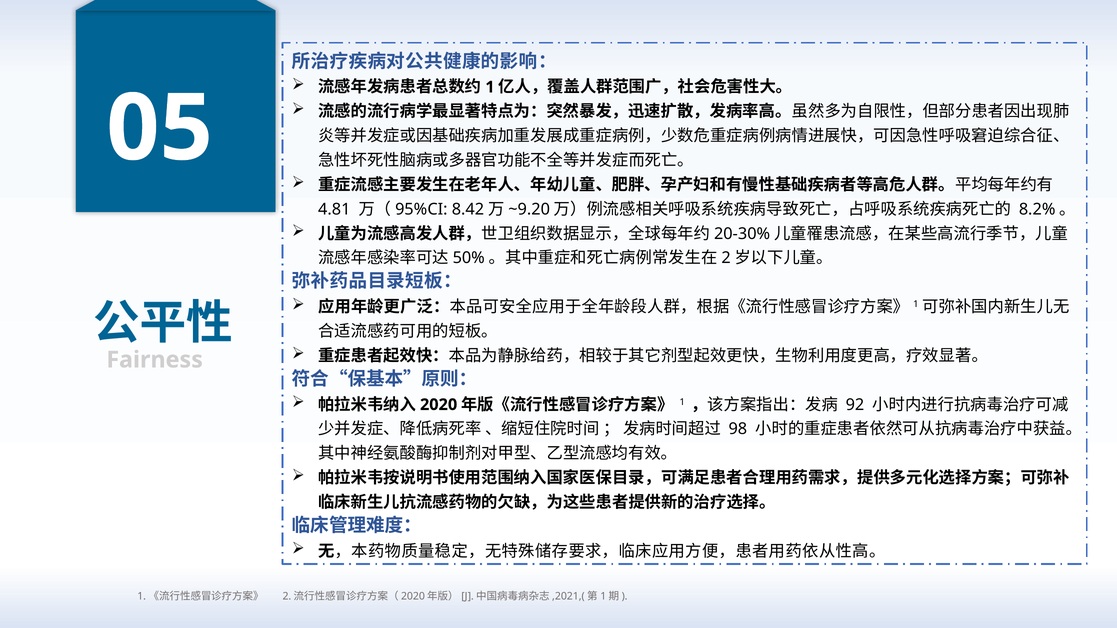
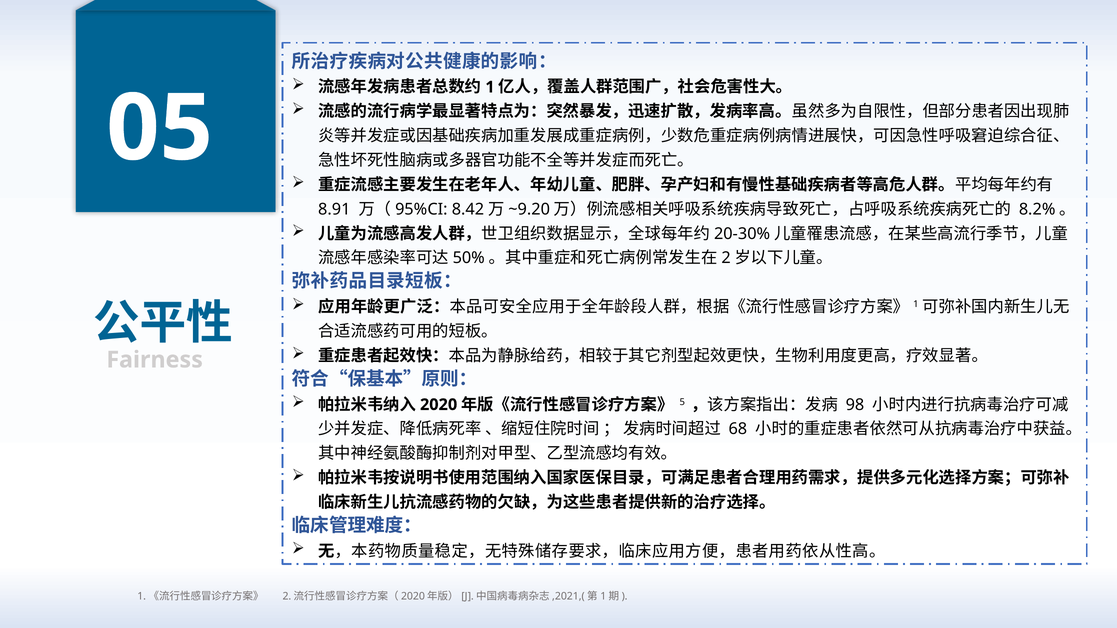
4.81: 4.81 -> 8.91
1 at (682, 402): 1 -> 5
92: 92 -> 98
98: 98 -> 68
